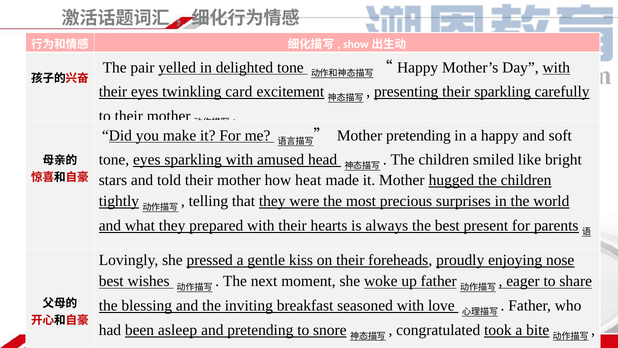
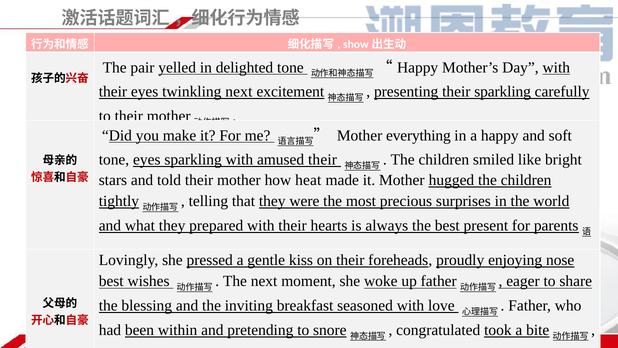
twinkling card: card -> next
Mother pretending: pretending -> everything
amused head: head -> their
asleep: asleep -> within
